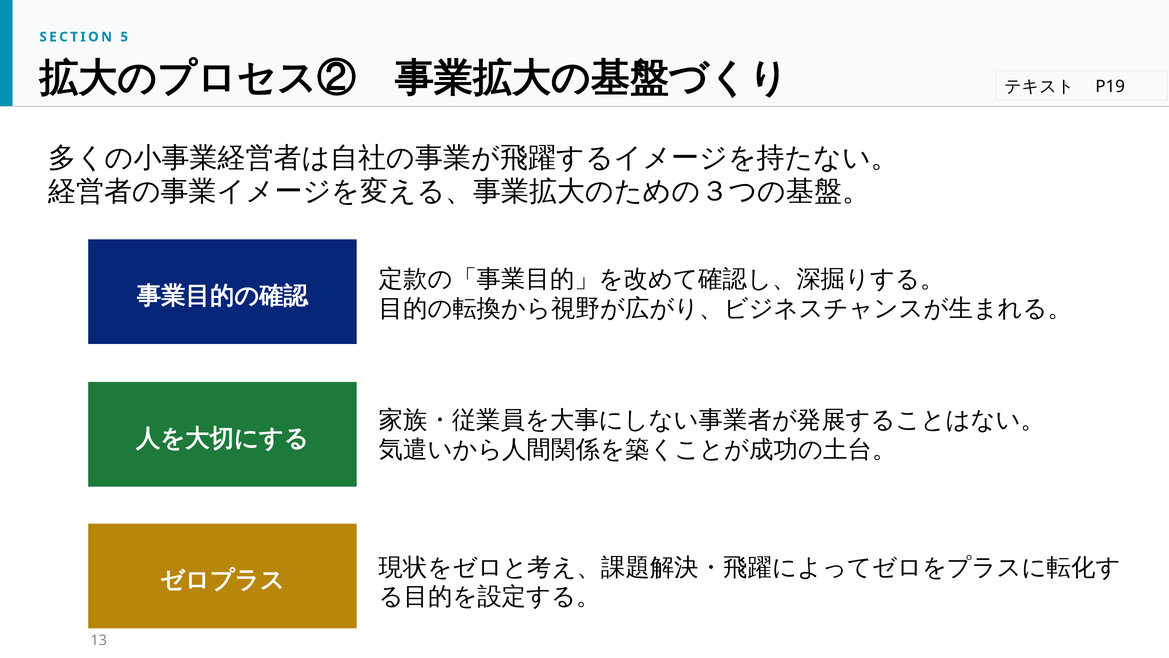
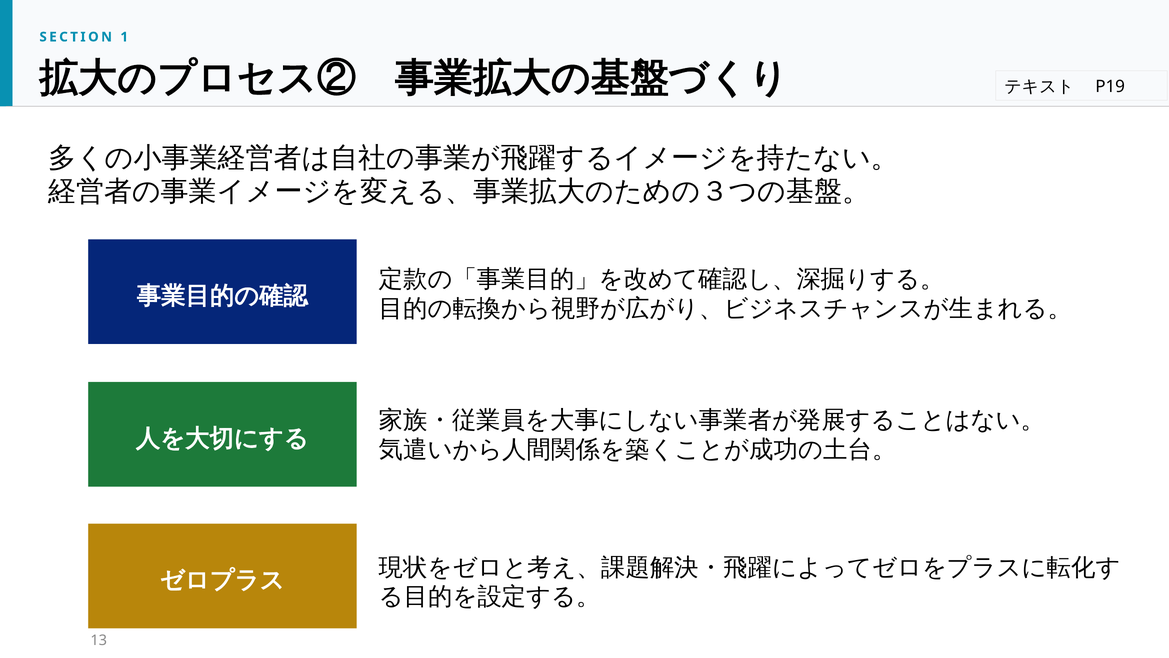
5: 5 -> 1
